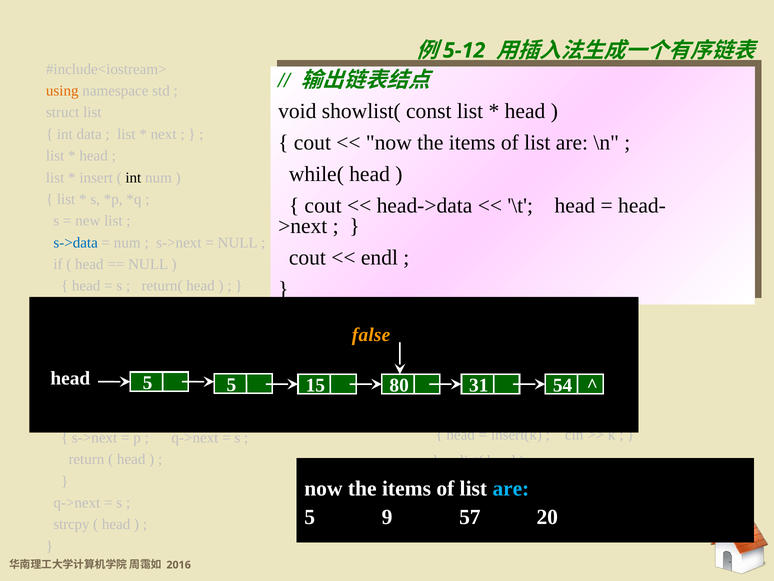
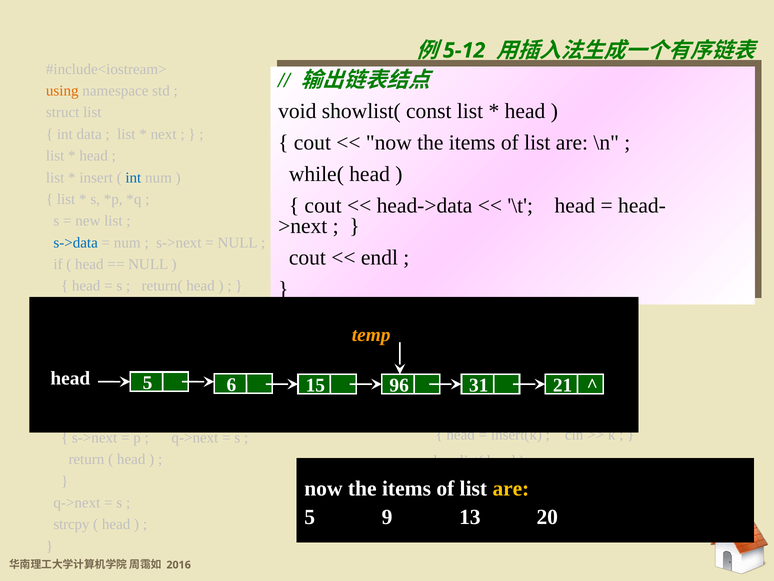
int at (133, 177) colour: black -> blue
false: false -> temp
5 at (231, 385): 5 -> 6
80: 80 -> 96
54: 54 -> 21
are at (511, 488) colour: light blue -> yellow
57: 57 -> 13
